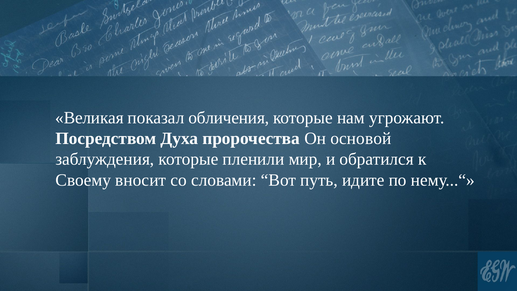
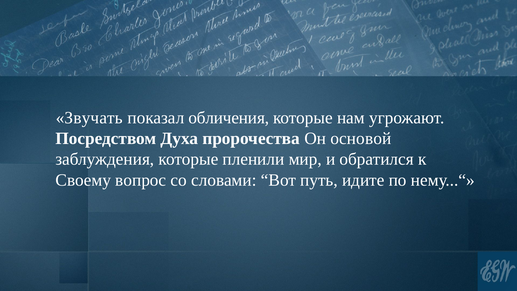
Великая: Великая -> Звучать
вносит: вносит -> вопрос
